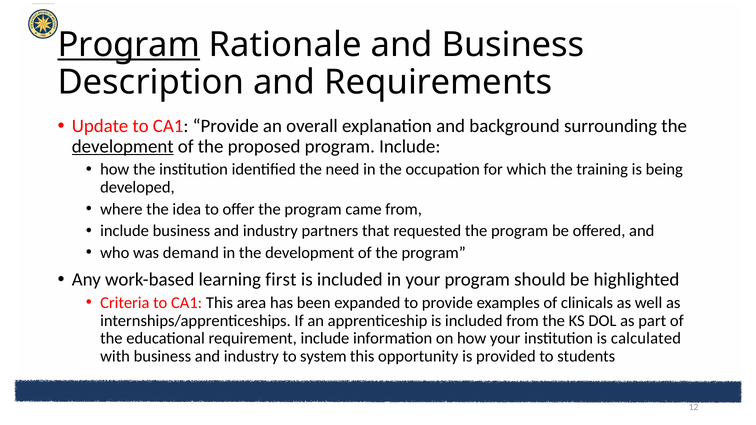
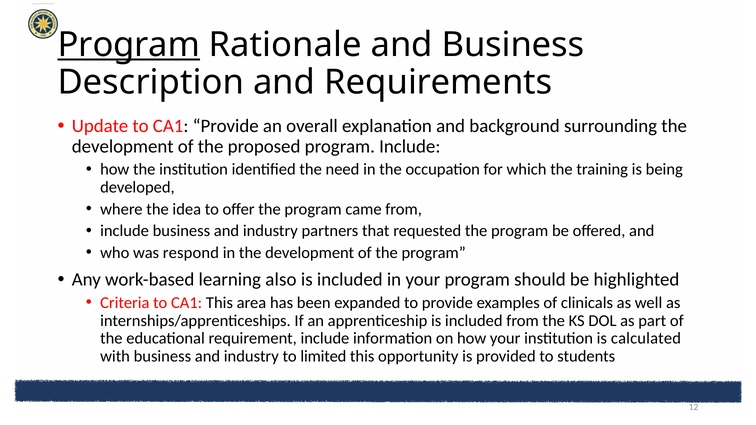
development at (123, 147) underline: present -> none
demand: demand -> respond
first: first -> also
system: system -> limited
